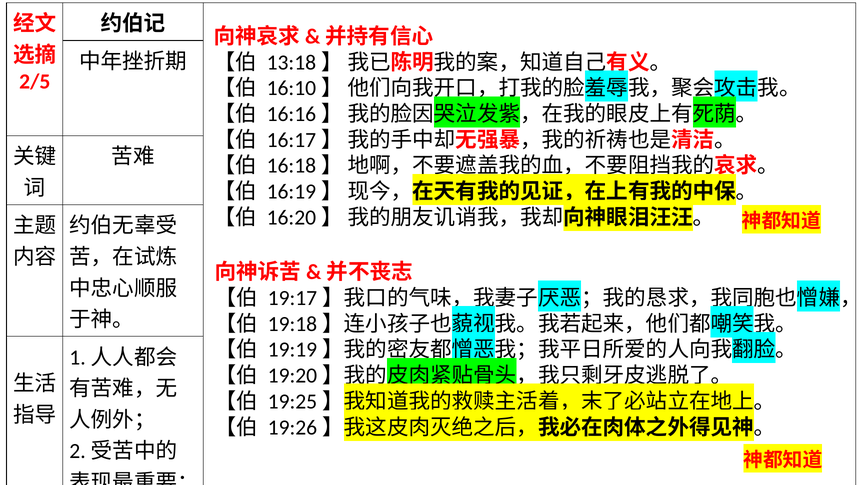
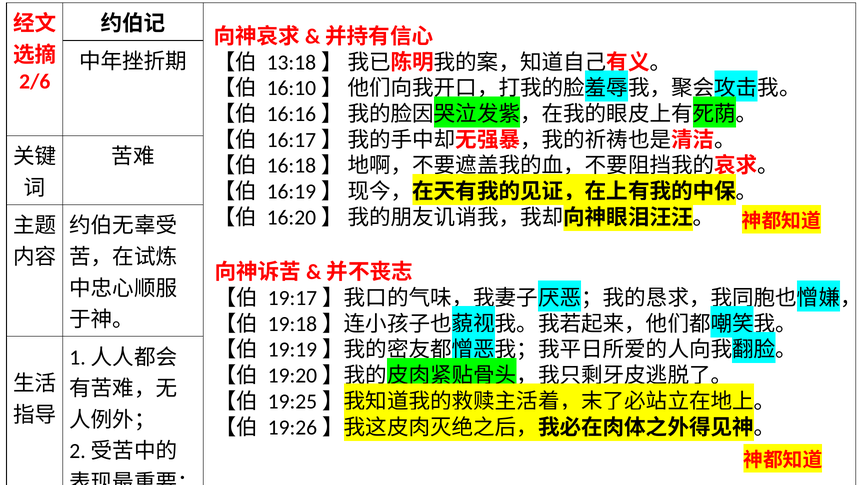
2/5: 2/5 -> 2/6
